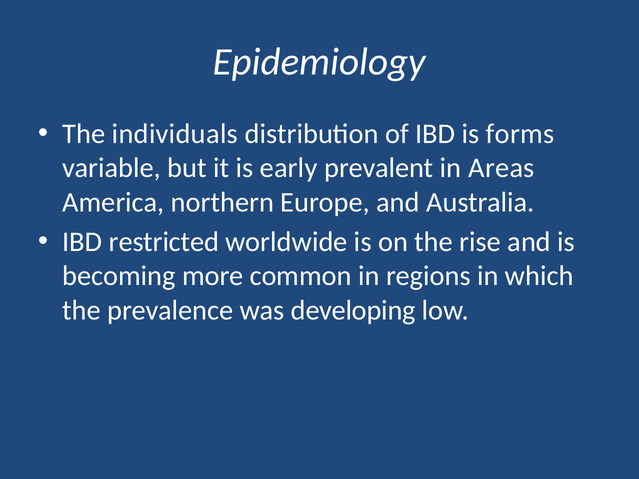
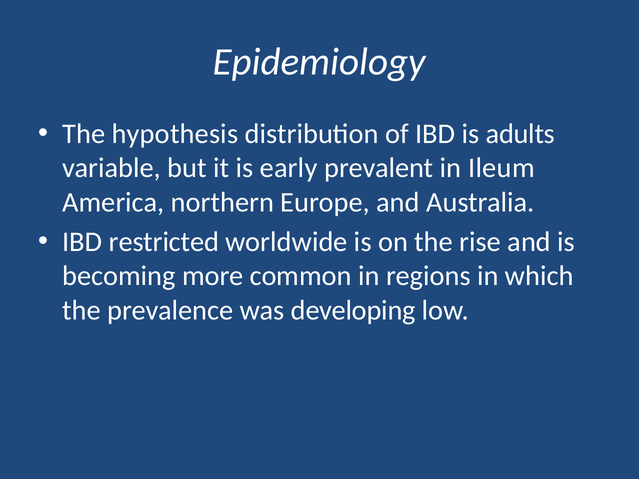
individuals: individuals -> hypothesis
forms: forms -> adults
Areas: Areas -> Ileum
